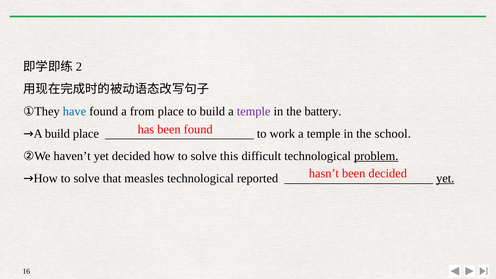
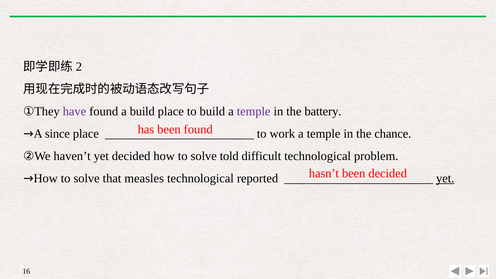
have colour: blue -> purple
a from: from -> build
→A build: build -> since
school: school -> chance
this: this -> told
problem underline: present -> none
